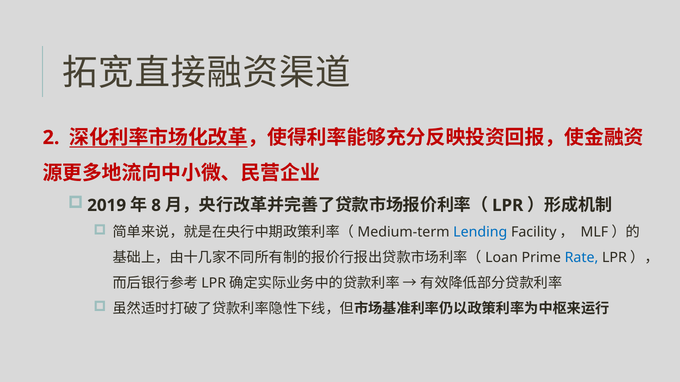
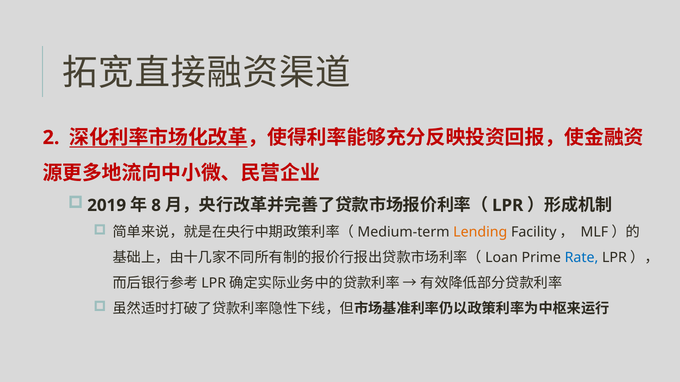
Lending colour: blue -> orange
